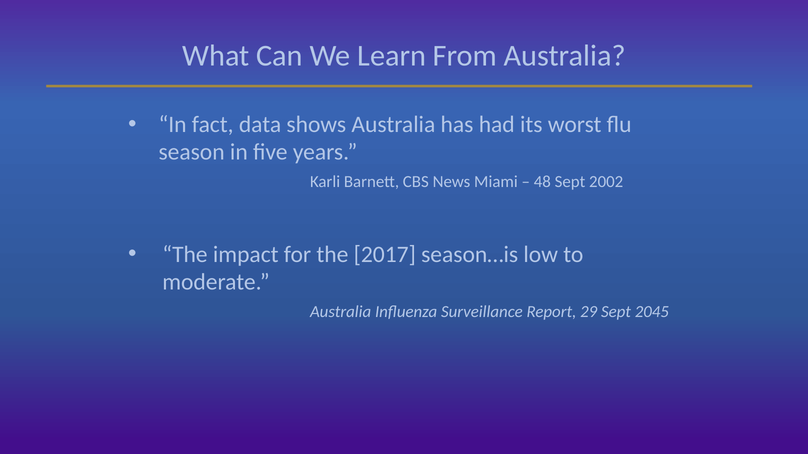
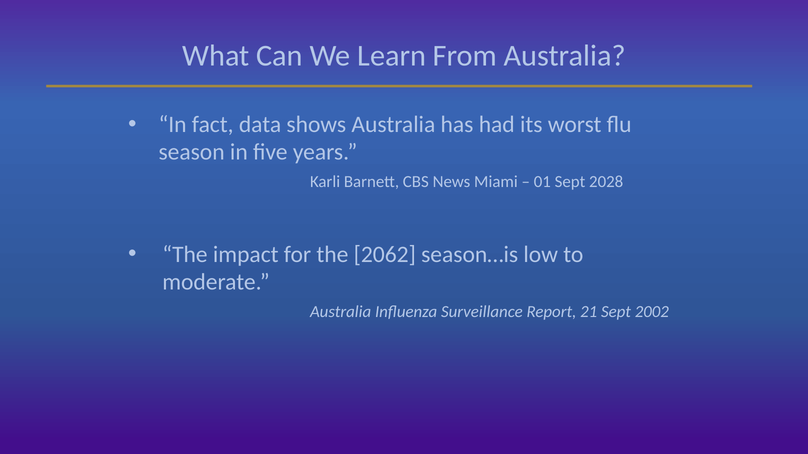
48: 48 -> 01
2002: 2002 -> 2028
2017: 2017 -> 2062
29: 29 -> 21
2045: 2045 -> 2002
